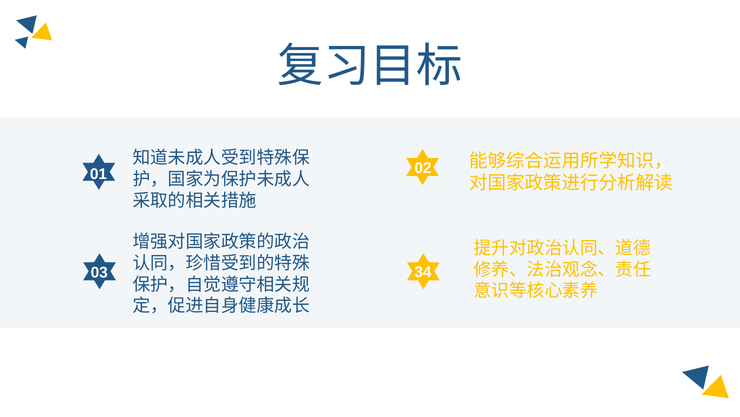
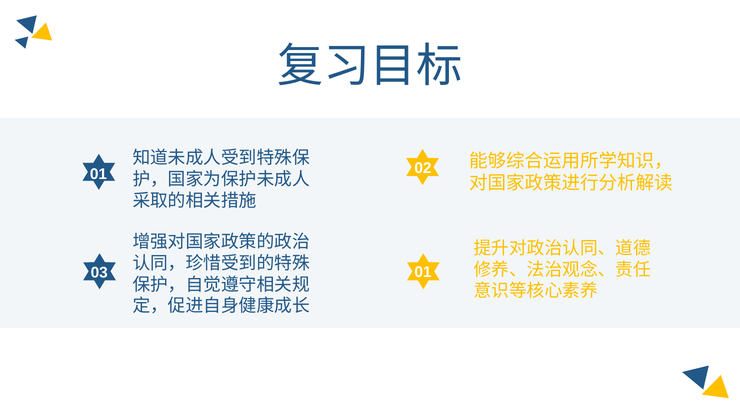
03 34: 34 -> 01
